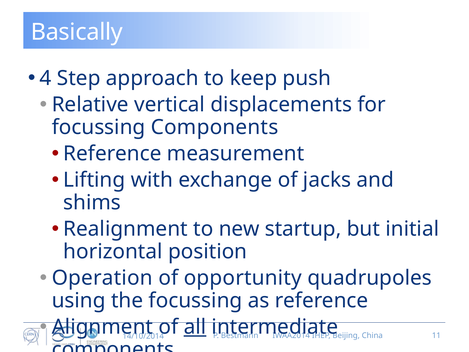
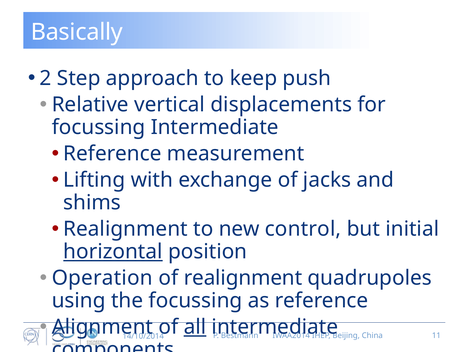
4: 4 -> 2
focussing Components: Components -> Intermediate
startup: startup -> control
horizontal underline: none -> present
of opportunity: opportunity -> realignment
